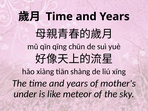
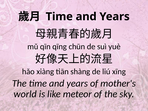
under: under -> world
